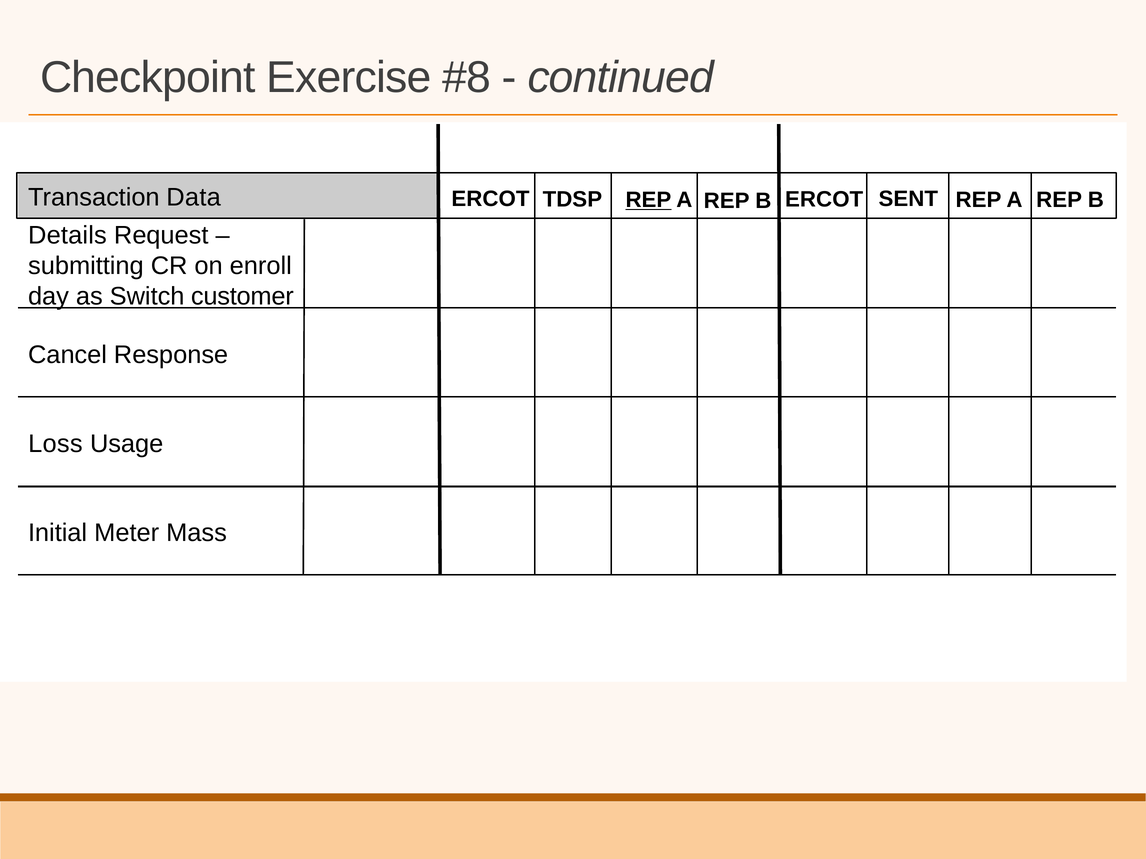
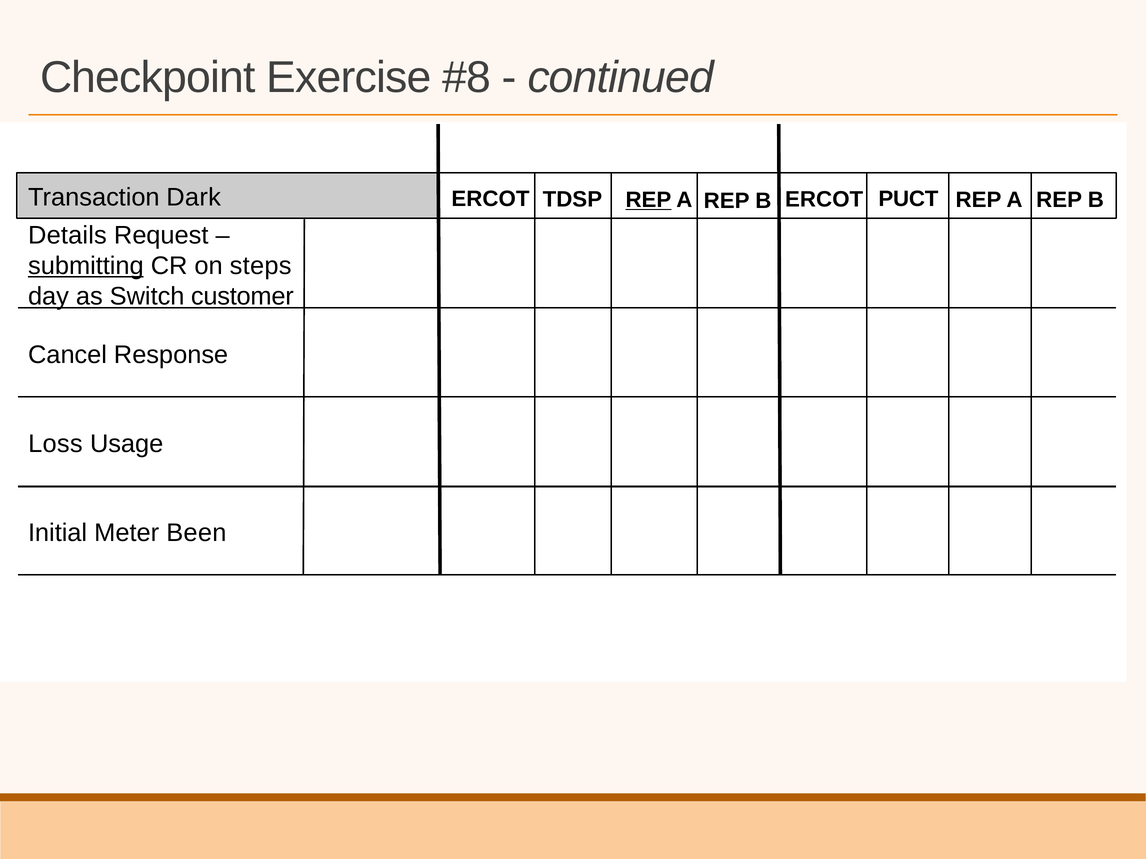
Data: Data -> Dark
SENT: SENT -> PUCT
submitting underline: none -> present
enroll: enroll -> steps
Mass: Mass -> Been
